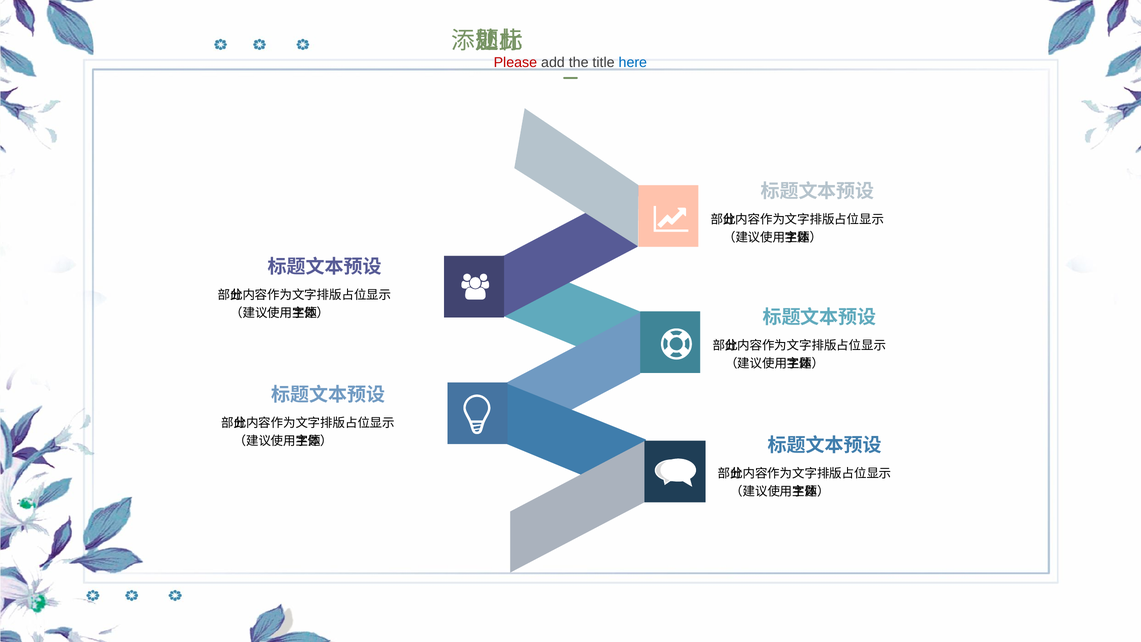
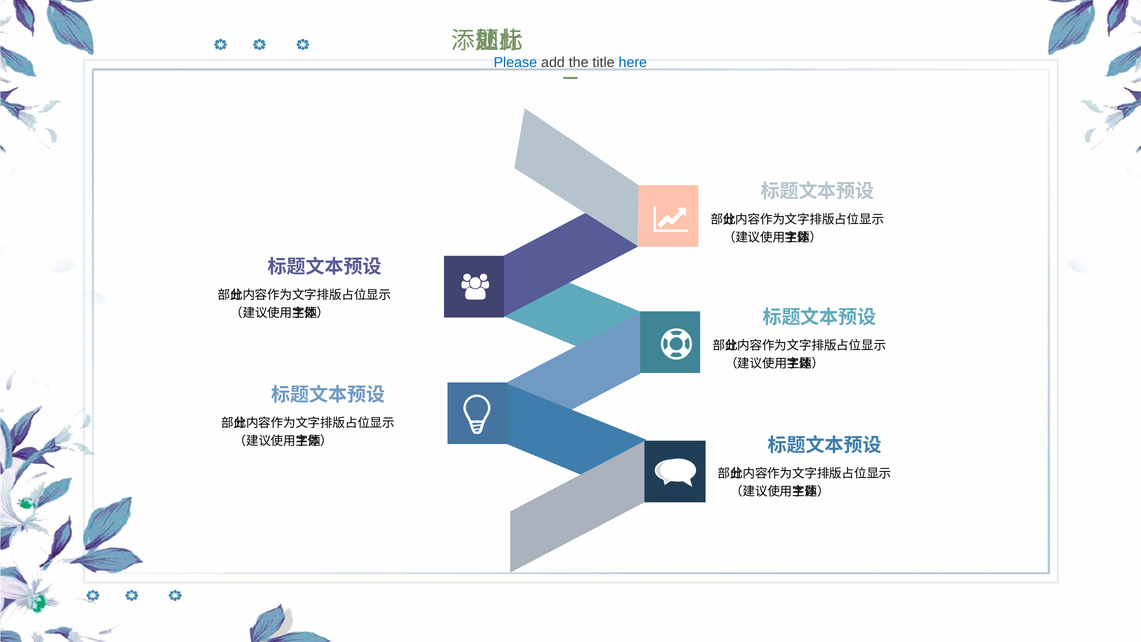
Please colour: red -> blue
